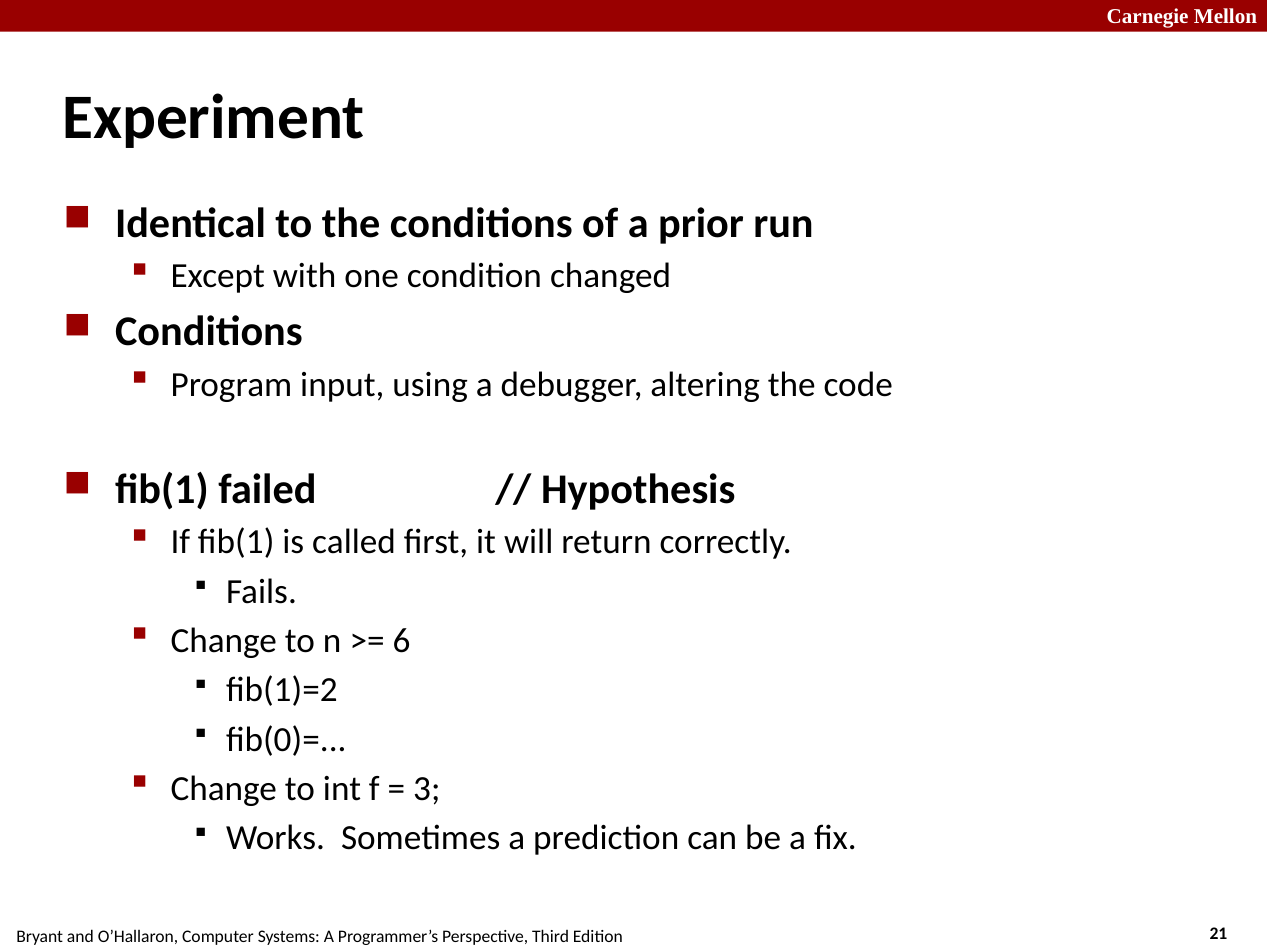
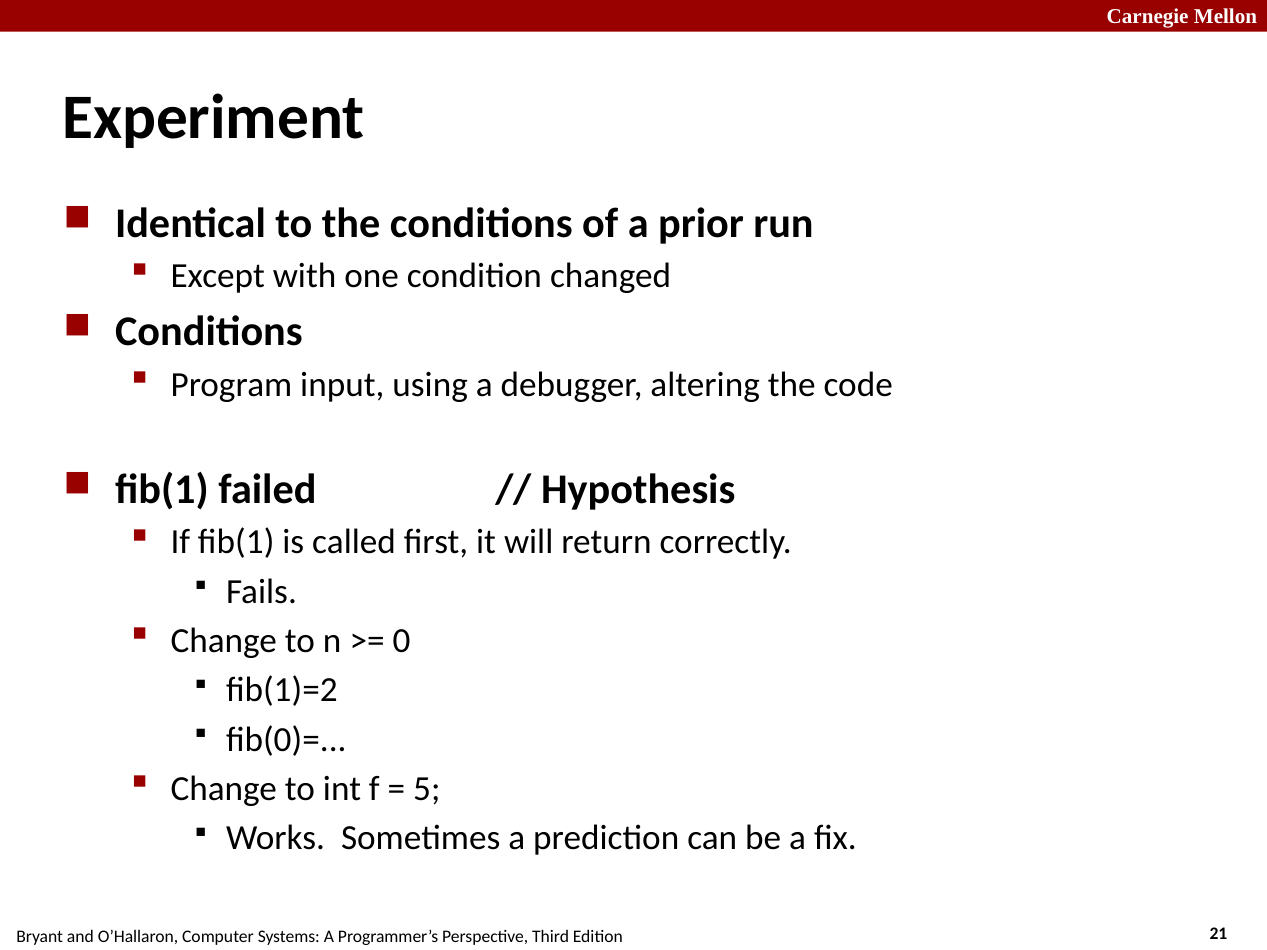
6: 6 -> 0
3: 3 -> 5
